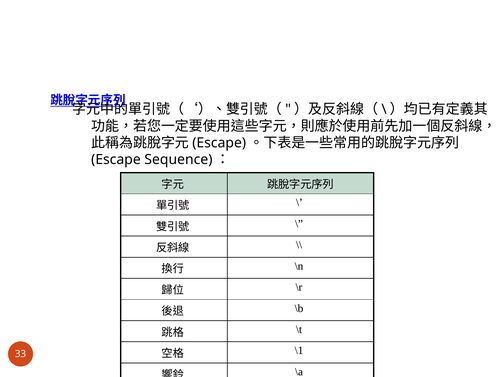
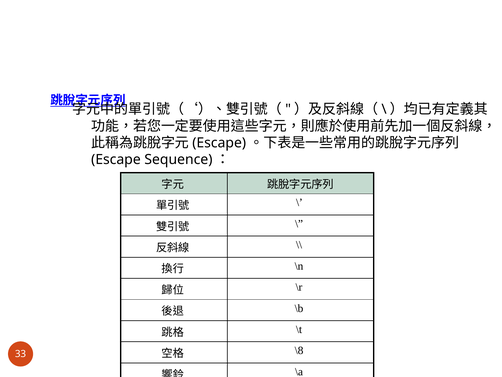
\1: \1 -> \8
